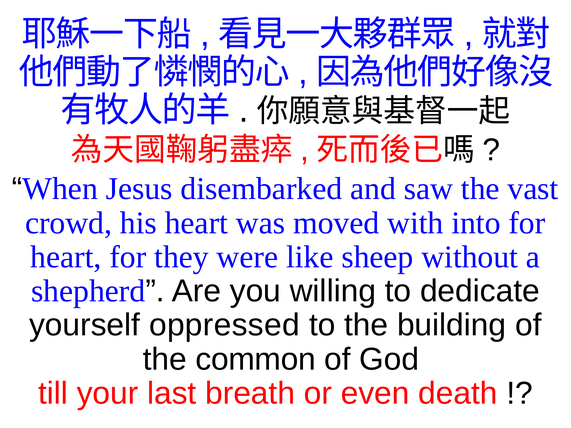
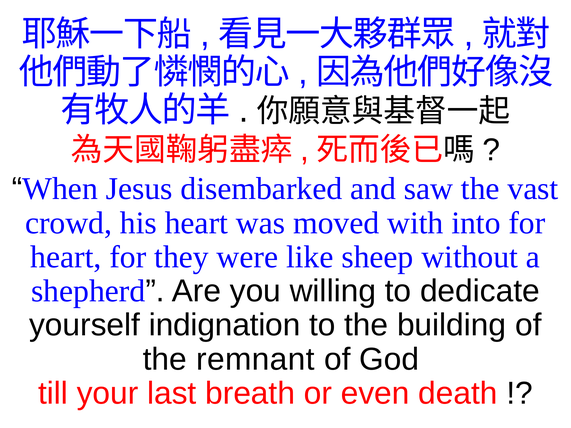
oppressed: oppressed -> indignation
common: common -> remnant
